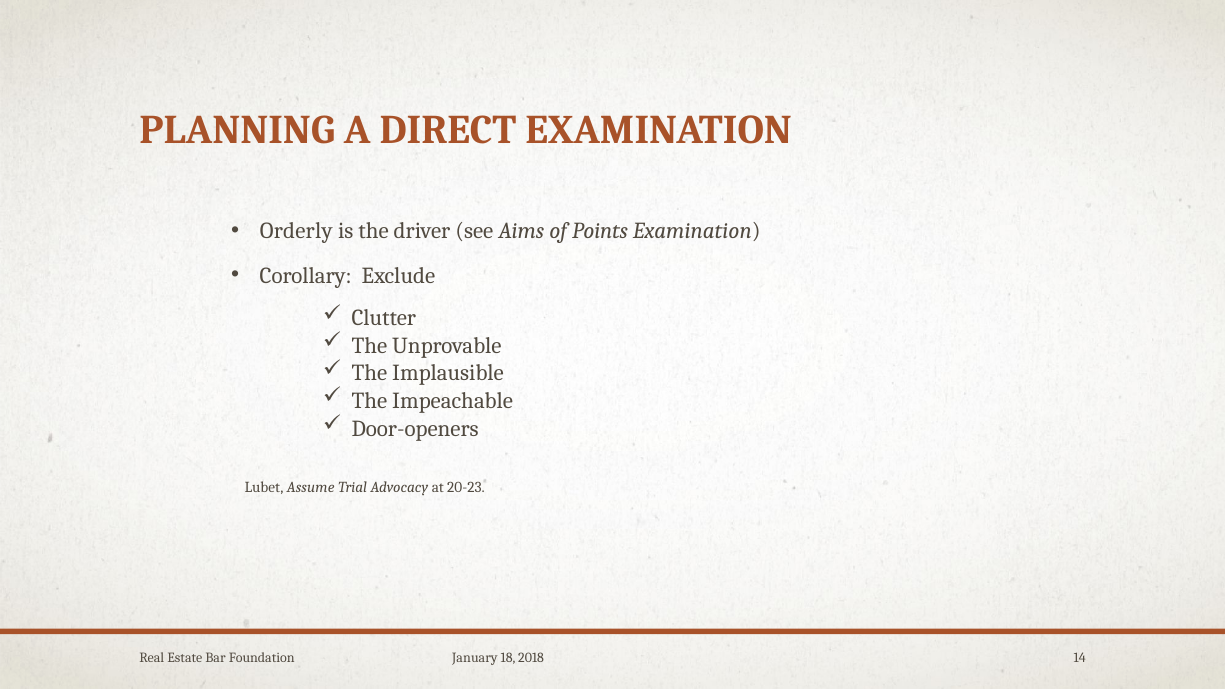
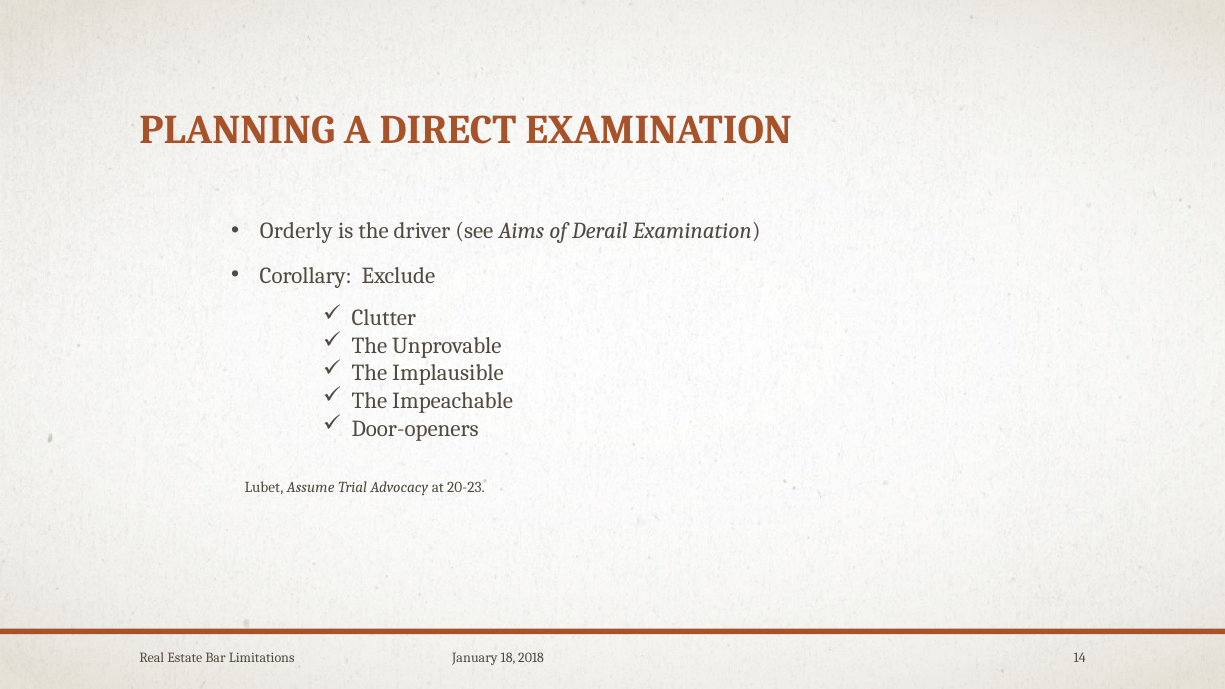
Points: Points -> Derail
Foundation: Foundation -> Limitations
